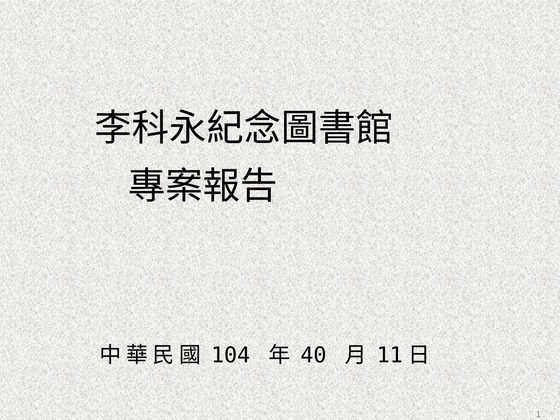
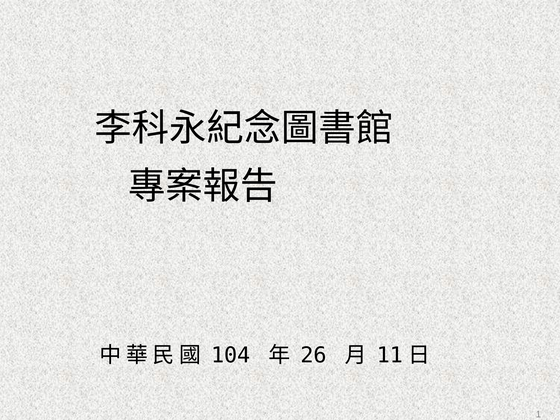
40: 40 -> 26
